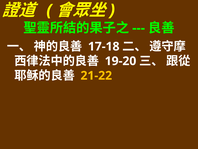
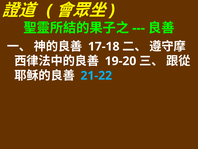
21-22 colour: yellow -> light blue
